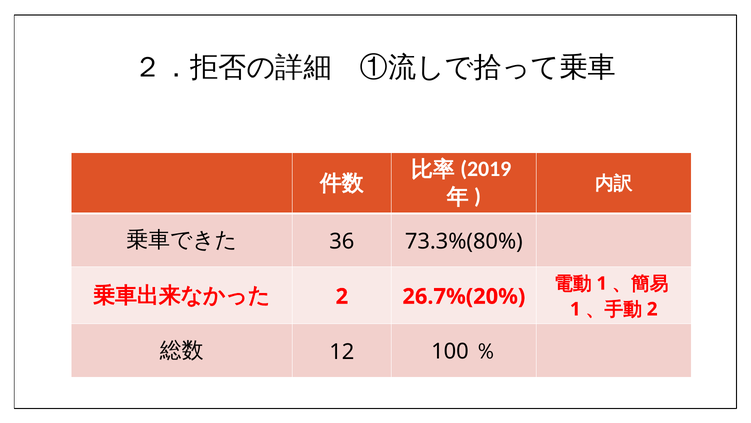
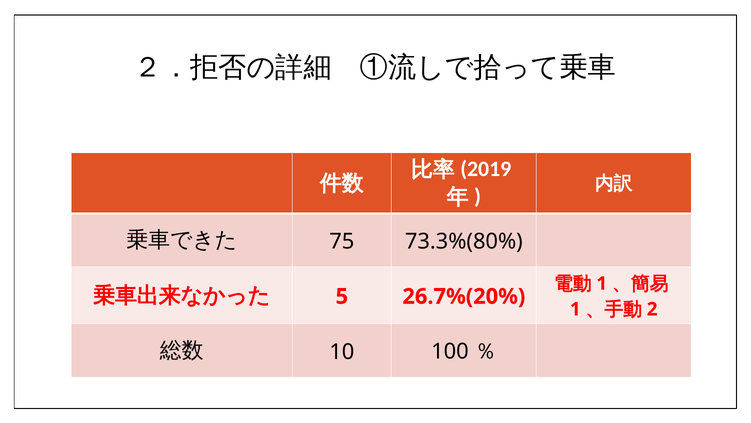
36: 36 -> 75
2 at (342, 296): 2 -> 5
12: 12 -> 10
